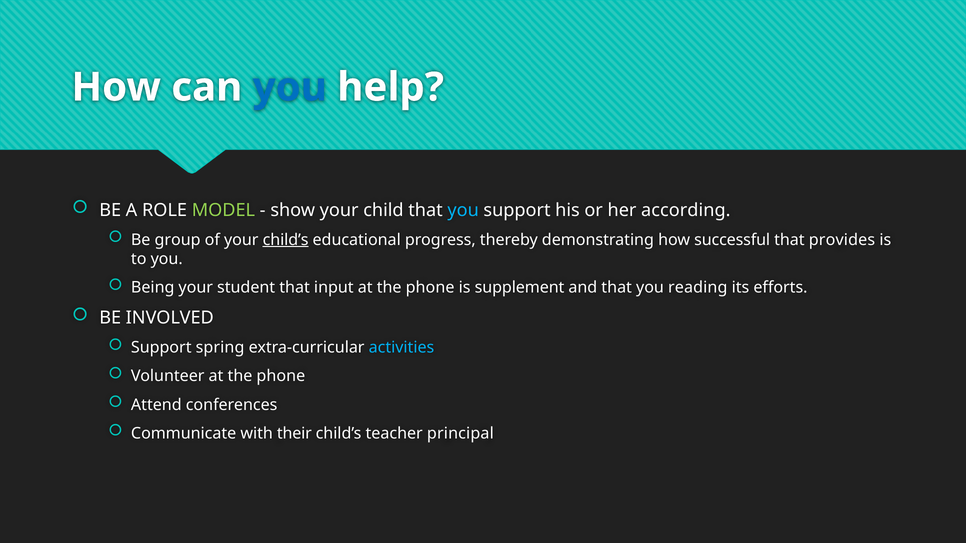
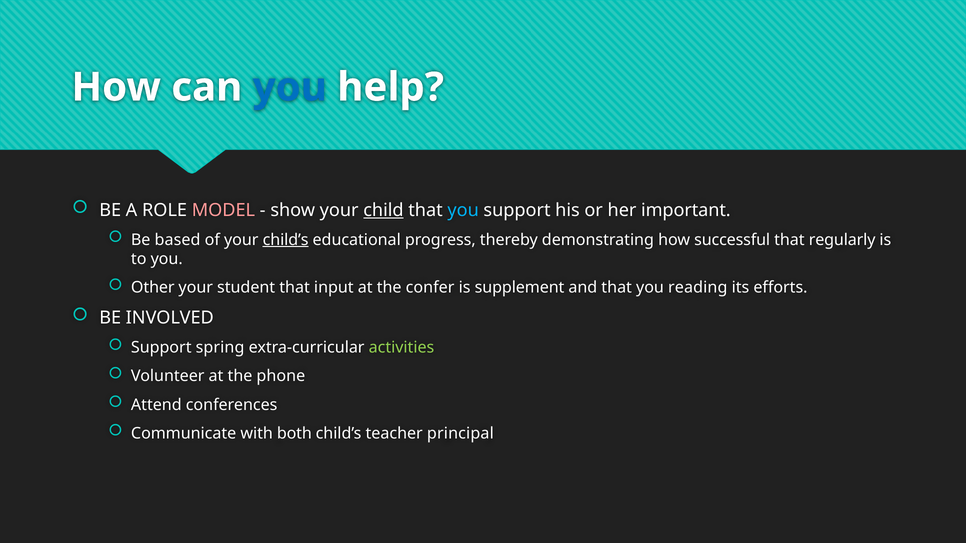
MODEL colour: light green -> pink
child underline: none -> present
according: according -> important
group: group -> based
provides: provides -> regularly
Being: Being -> Other
input at the phone: phone -> confer
activities colour: light blue -> light green
their: their -> both
